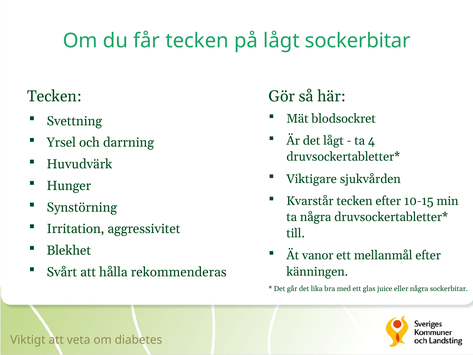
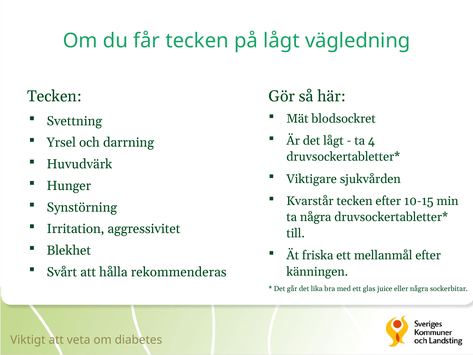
lågt sockerbitar: sockerbitar -> vägledning
vanor: vanor -> friska
